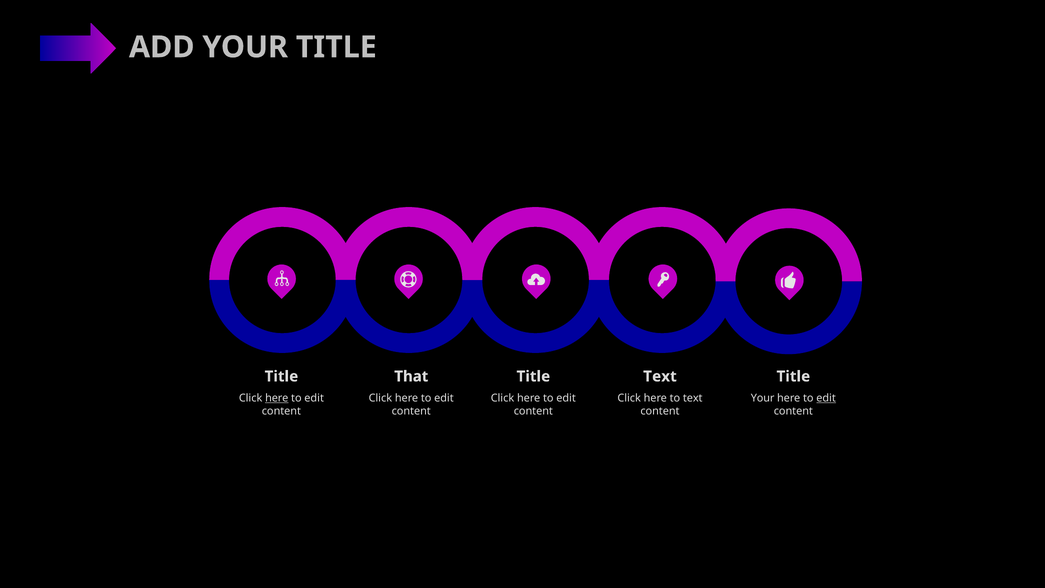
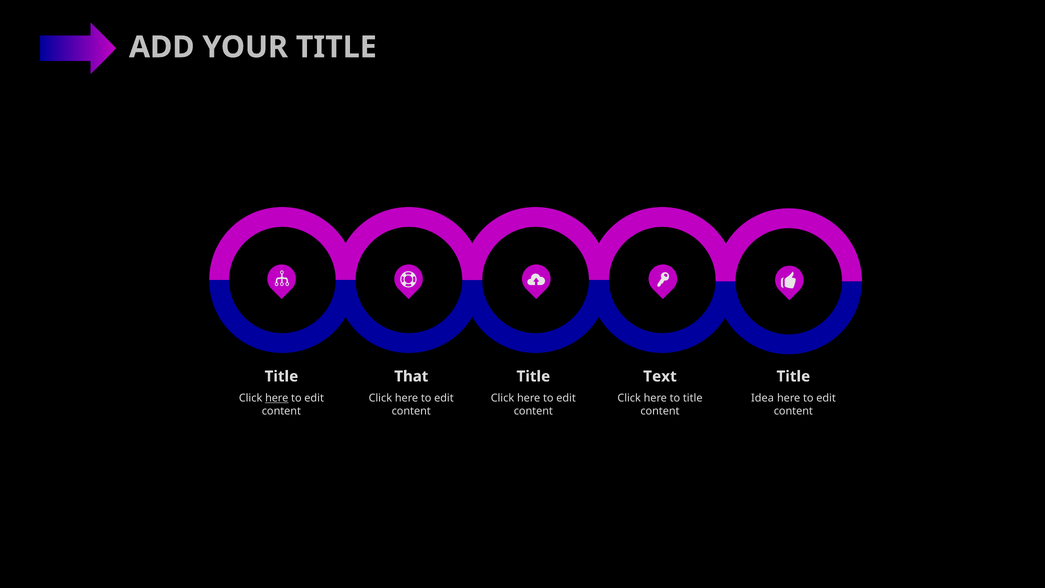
to text: text -> title
Your at (763, 398): Your -> Idea
edit at (826, 398) underline: present -> none
